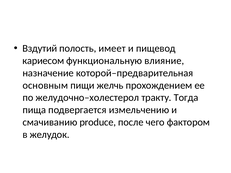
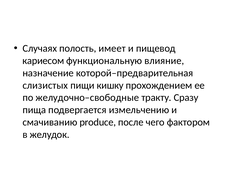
Вздутий: Вздутий -> Случаях
основным: основным -> слизистых
желчь: желчь -> кишку
желудочно–холестерол: желудочно–холестерол -> желудочно–свободные
Тогда: Тогда -> Сразу
